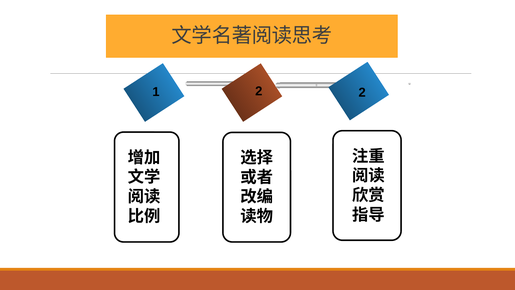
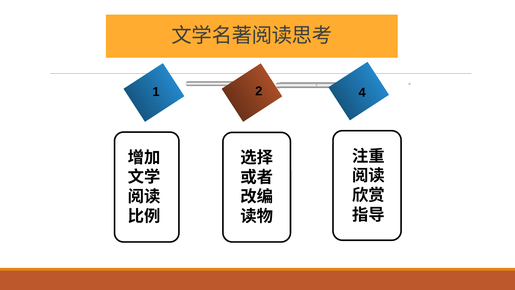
1 2: 2 -> 4
